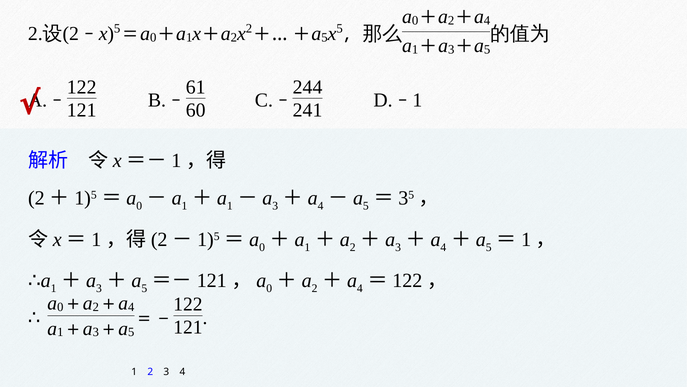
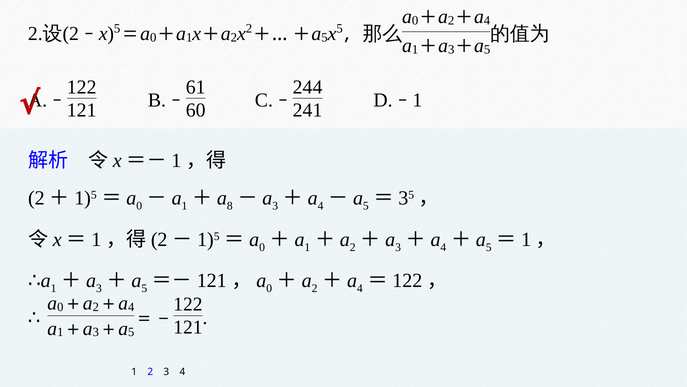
1 at (230, 206): 1 -> 8
